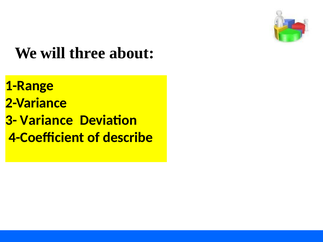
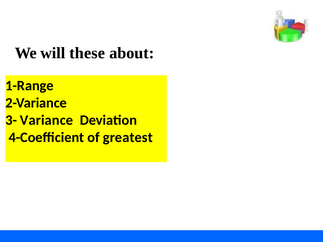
three: three -> these
describe: describe -> greatest
